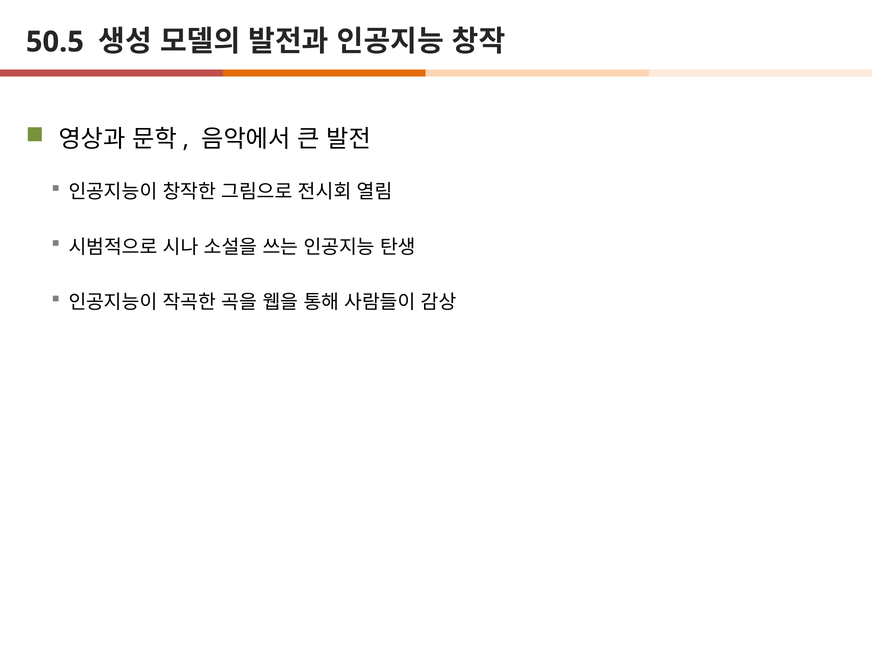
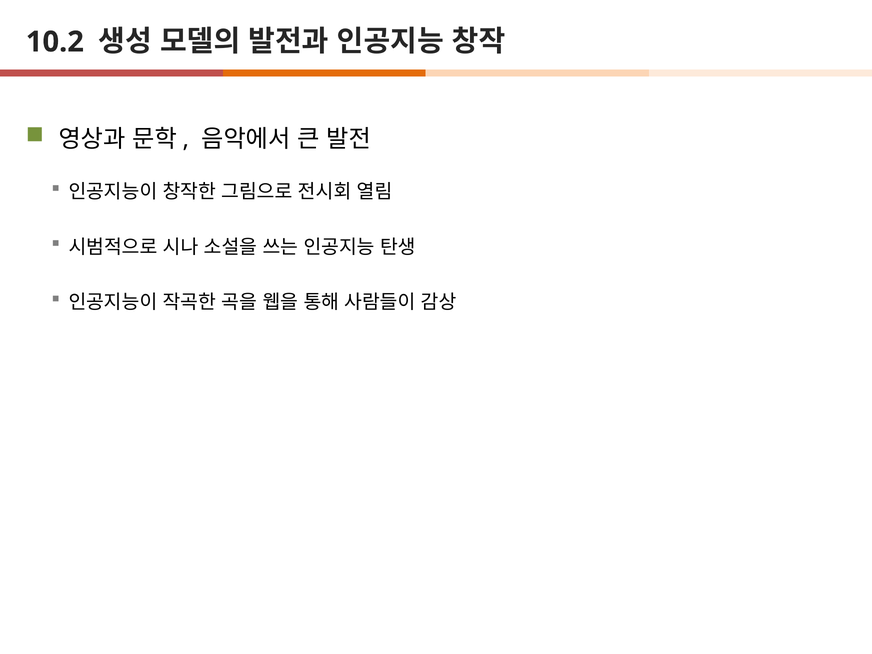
50.5: 50.5 -> 10.2
